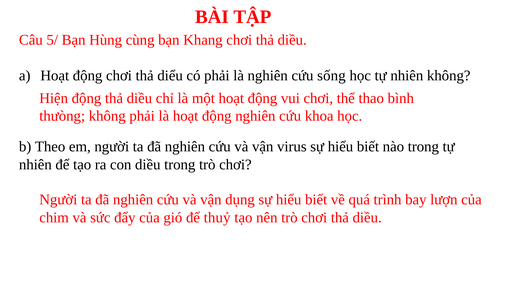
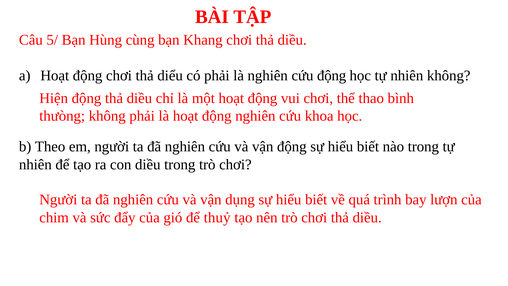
cứu sống: sống -> động
vận virus: virus -> động
